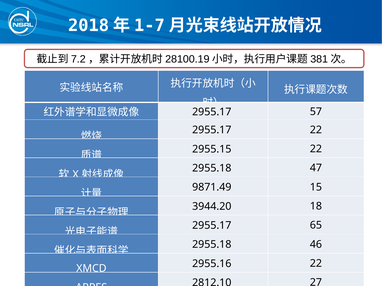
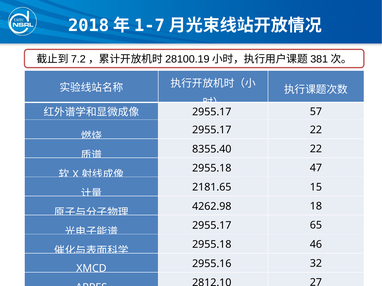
2955.15: 2955.15 -> 8355.40
9871.49: 9871.49 -> 2181.65
3944.20: 3944.20 -> 4262.98
2955.16 22: 22 -> 32
